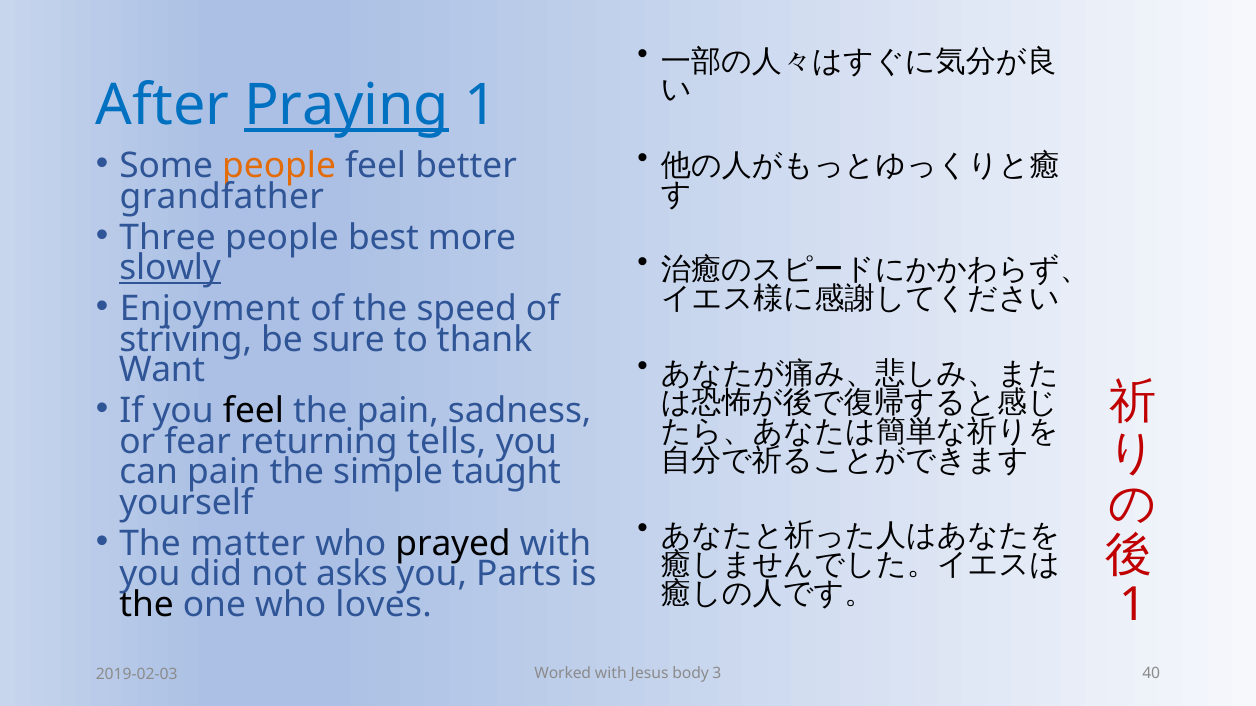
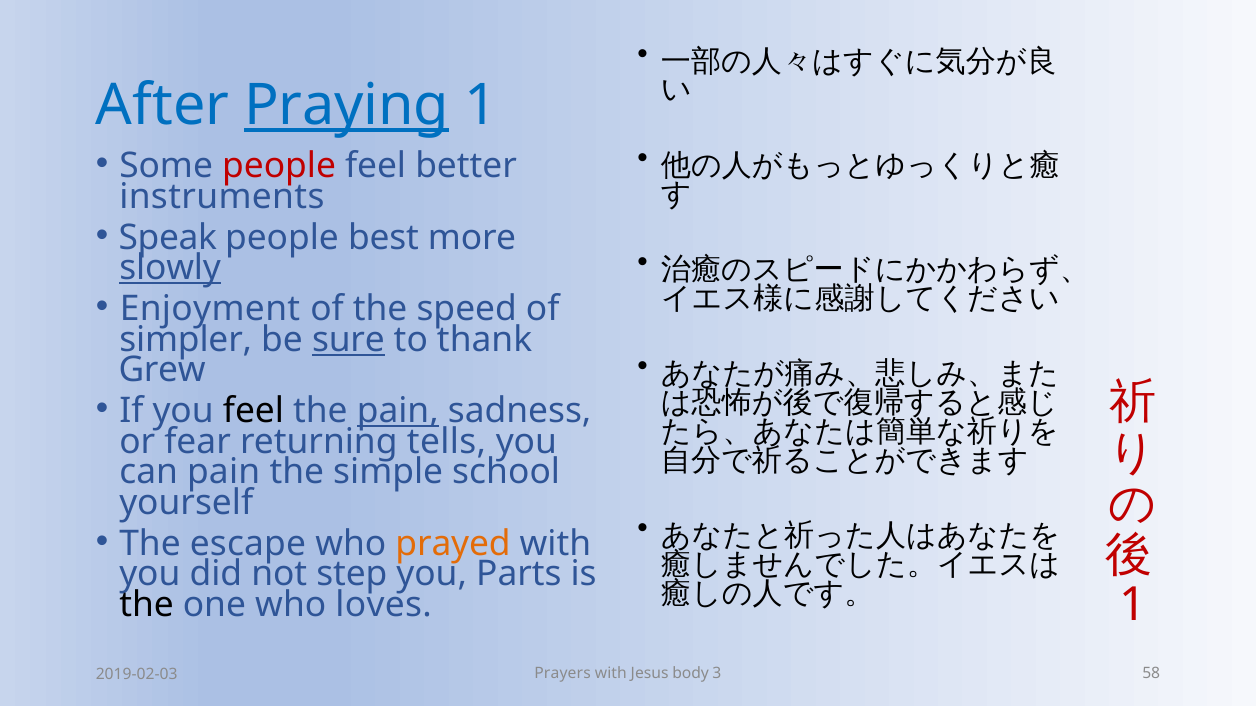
people at (279, 166) colour: orange -> red
grandfather: grandfather -> instruments
Three: Three -> Speak
striving: striving -> simpler
sure underline: none -> present
Want: Want -> Grew
pain at (398, 411) underline: none -> present
taught: taught -> school
matter: matter -> escape
prayed colour: black -> orange
asks: asks -> step
Worked: Worked -> Prayers
40: 40 -> 58
